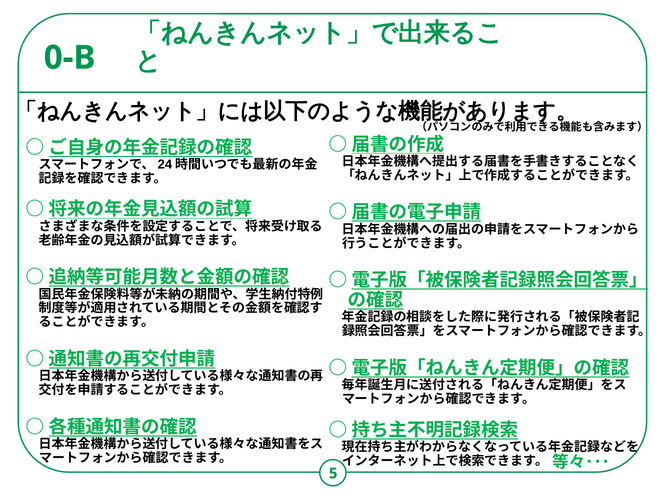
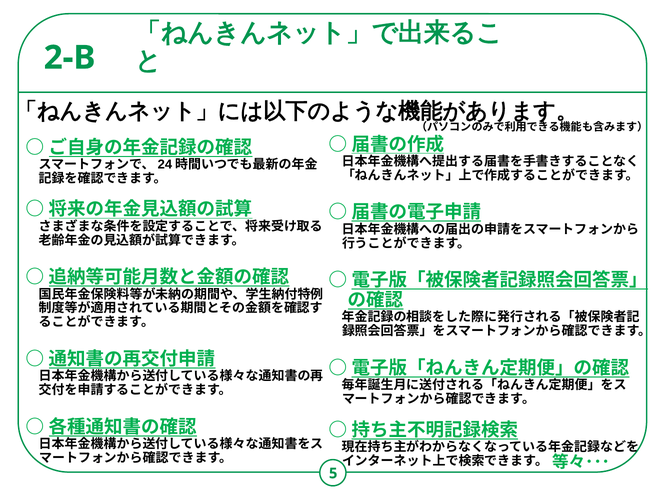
0-B: 0-B -> 2-B
